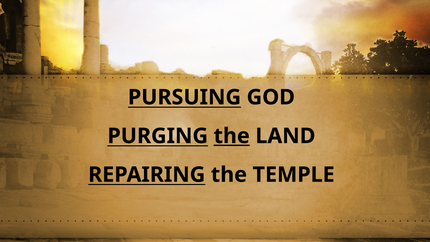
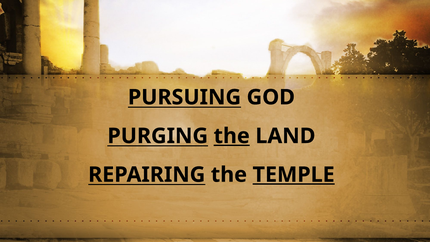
TEMPLE underline: none -> present
